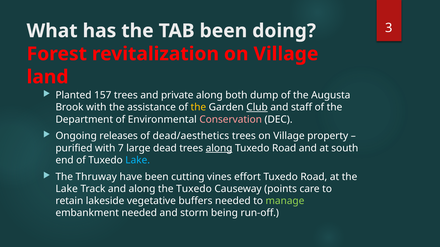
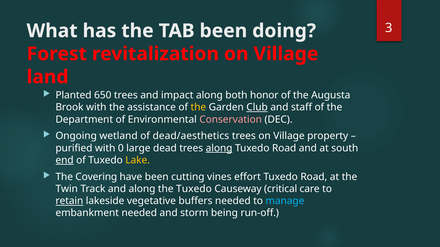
157: 157 -> 650
private: private -> impact
dump: dump -> honor
releases: releases -> wetland
7: 7 -> 0
end underline: none -> present
Lake at (138, 160) colour: light blue -> yellow
Thruway: Thruway -> Covering
Lake at (67, 189): Lake -> Twin
points: points -> critical
retain underline: none -> present
manage colour: light green -> light blue
